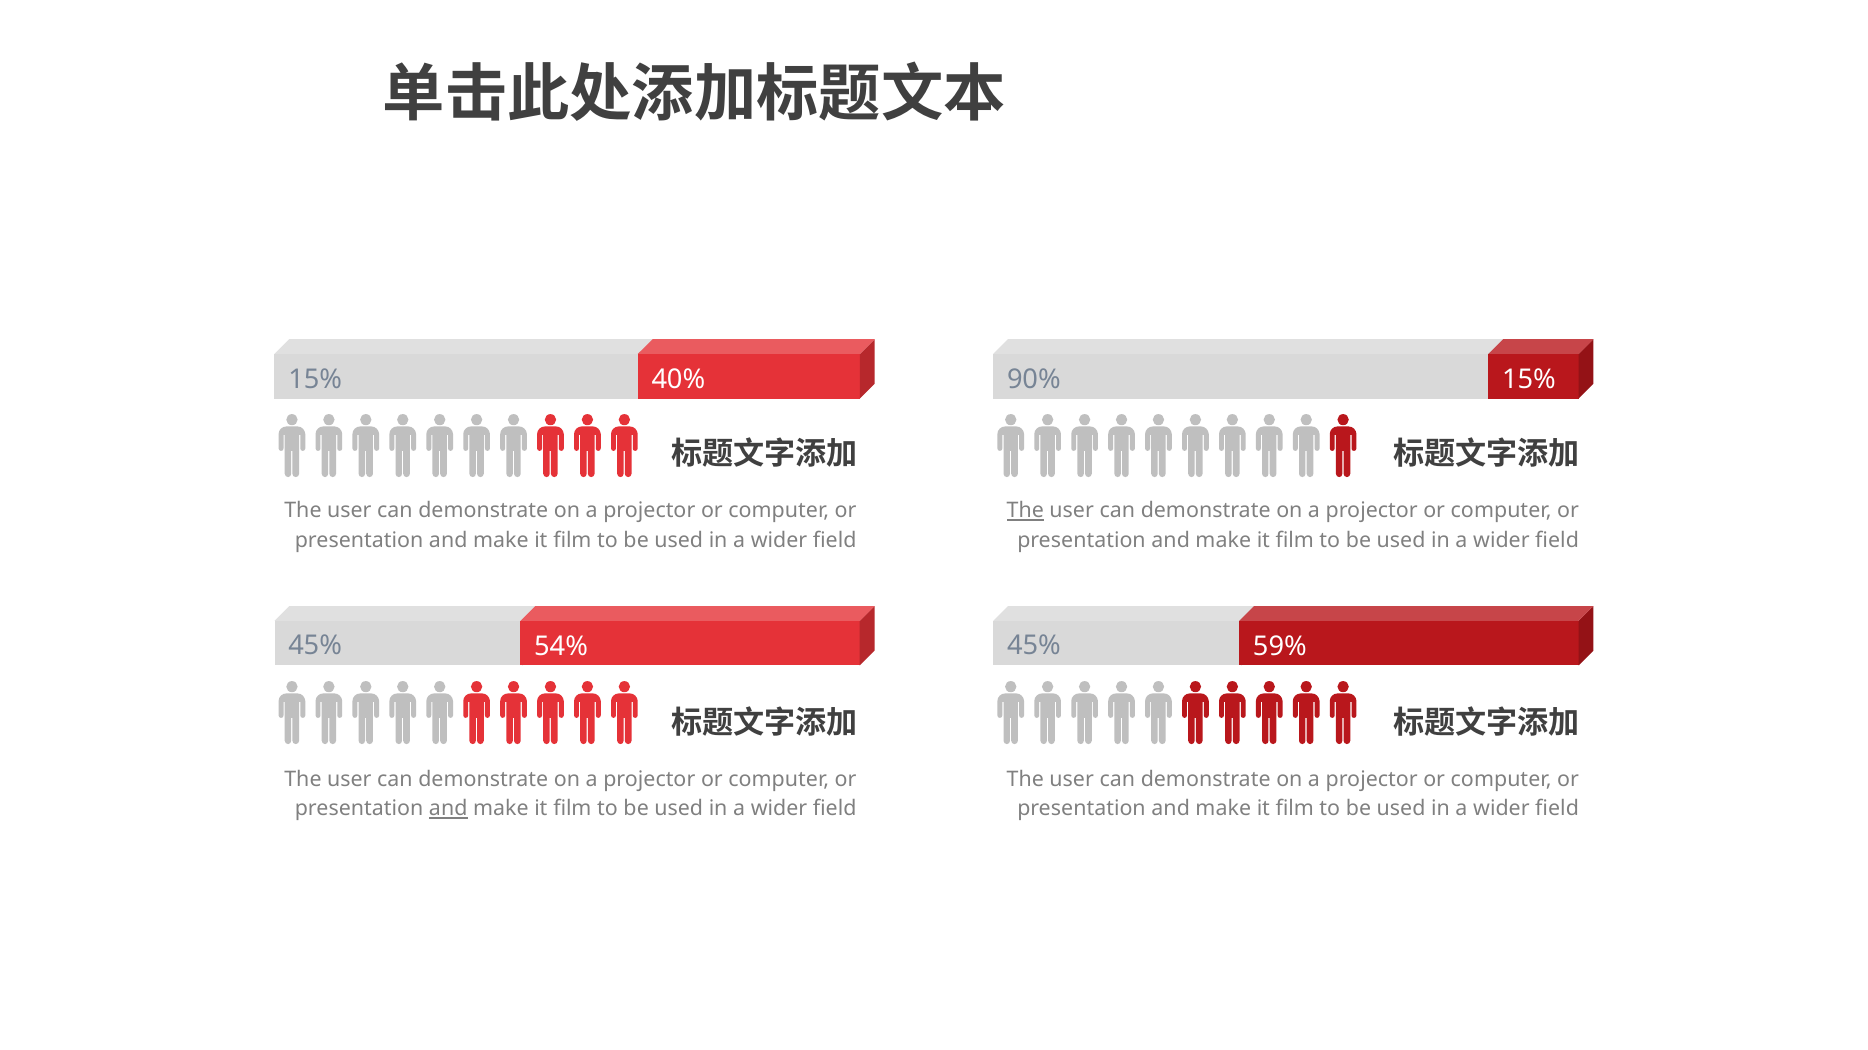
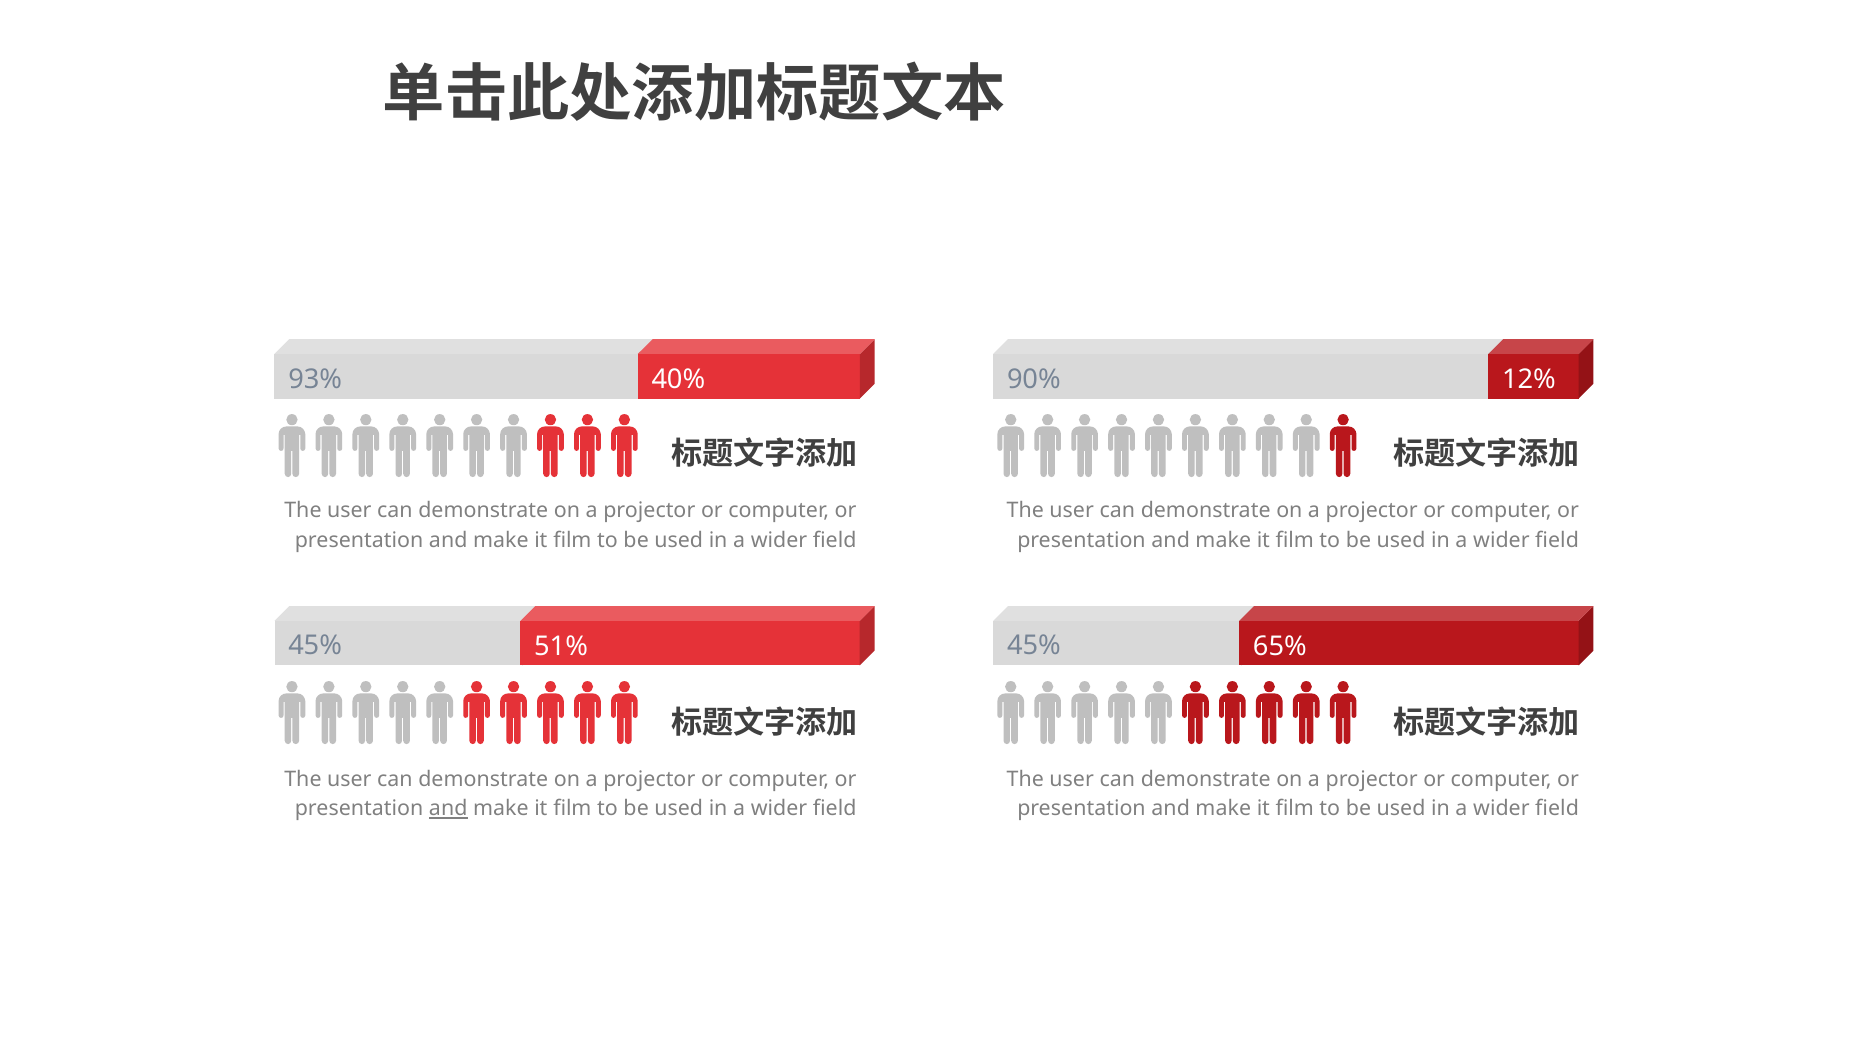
15% at (315, 379): 15% -> 93%
90% 15%: 15% -> 12%
The at (1025, 511) underline: present -> none
54%: 54% -> 51%
59%: 59% -> 65%
